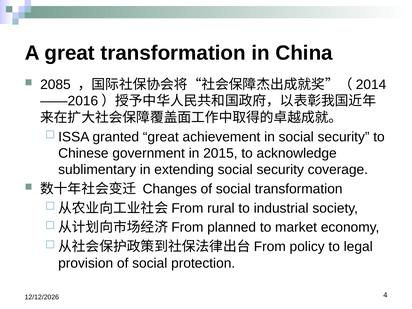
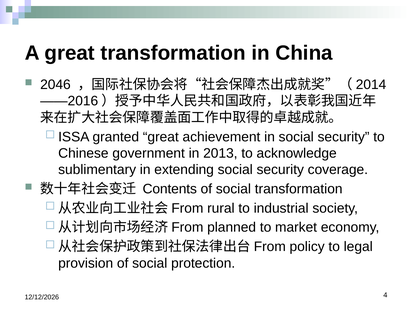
2085: 2085 -> 2046
2015: 2015 -> 2013
Changes: Changes -> Contents
